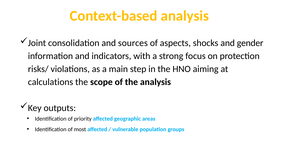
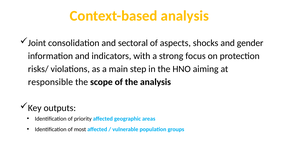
sources: sources -> sectoral
calculations: calculations -> responsible
